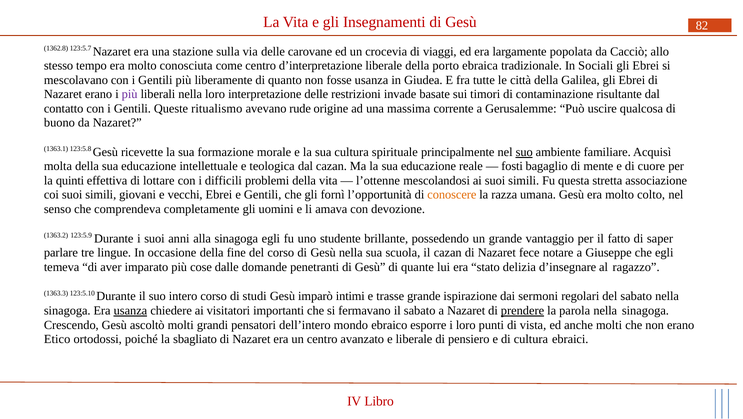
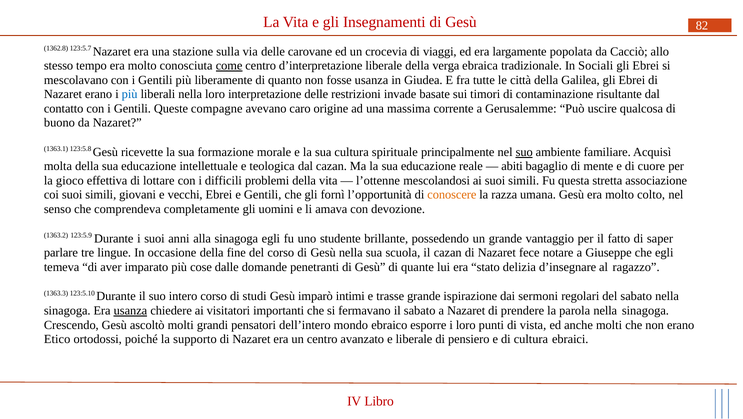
come underline: none -> present
porto: porto -> verga
più at (130, 94) colour: purple -> blue
ritualismo: ritualismo -> compagne
rude: rude -> caro
fosti: fosti -> abiti
quinti: quinti -> gioco
prendere underline: present -> none
sbagliato: sbagliato -> supporto
